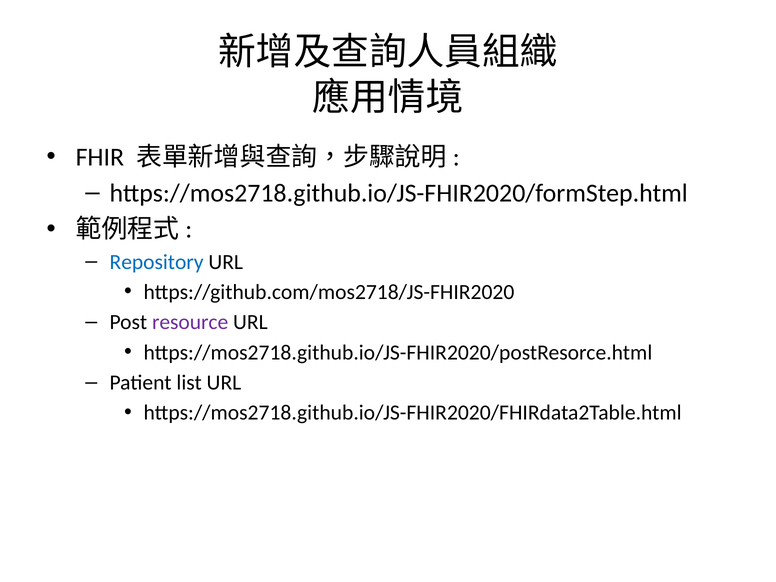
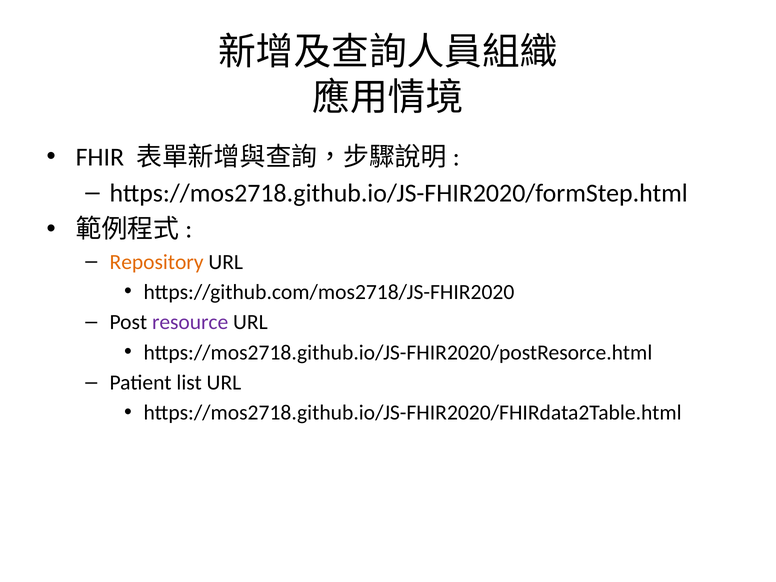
Repository colour: blue -> orange
